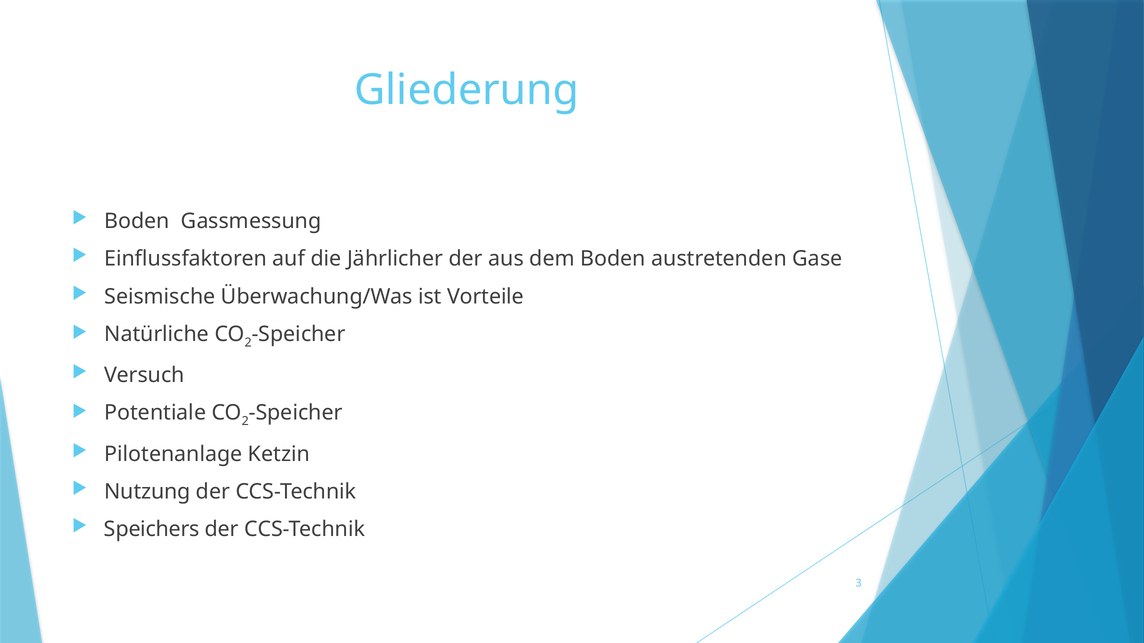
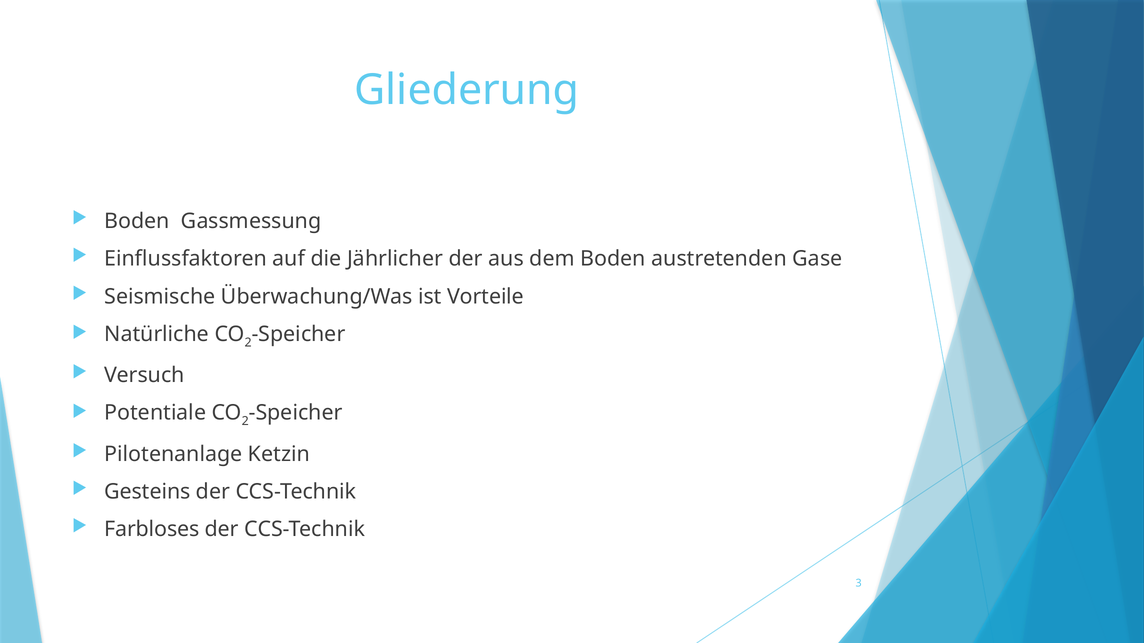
Nutzung: Nutzung -> Gesteins
Speichers: Speichers -> Farbloses
